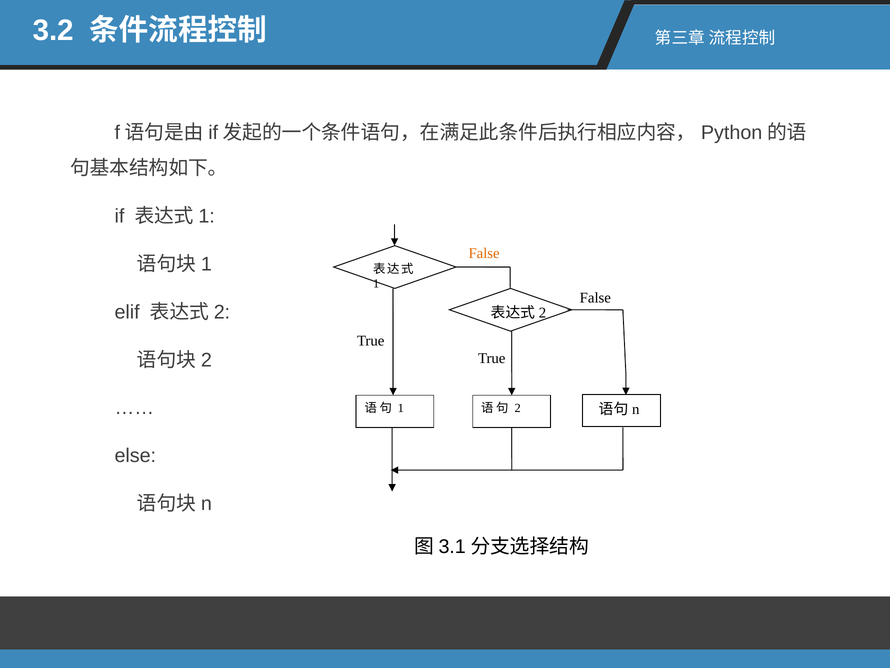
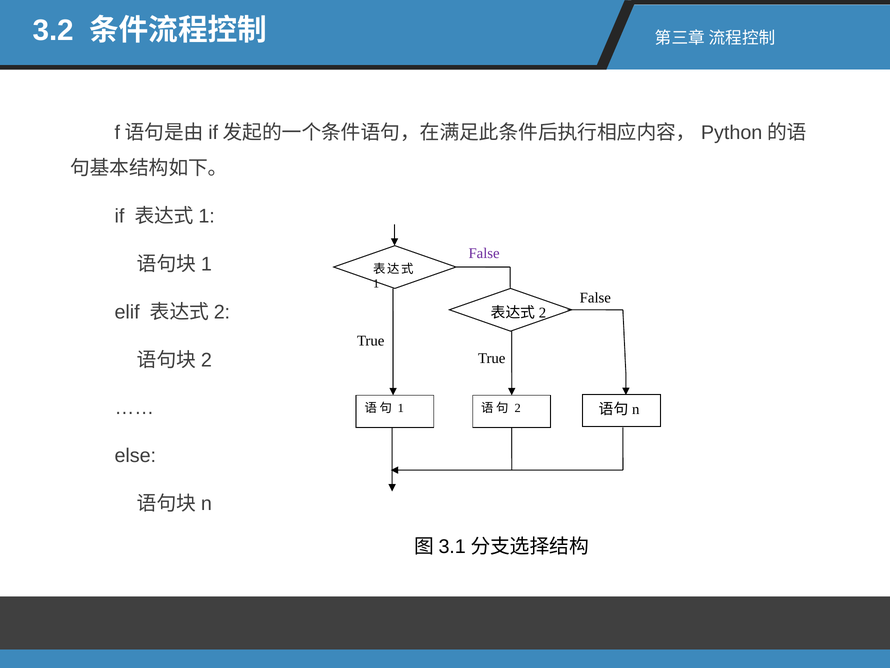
False at (484, 253) colour: orange -> purple
